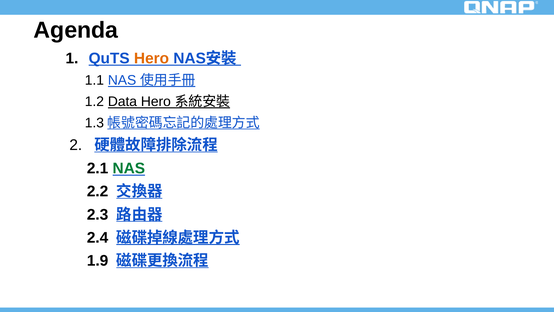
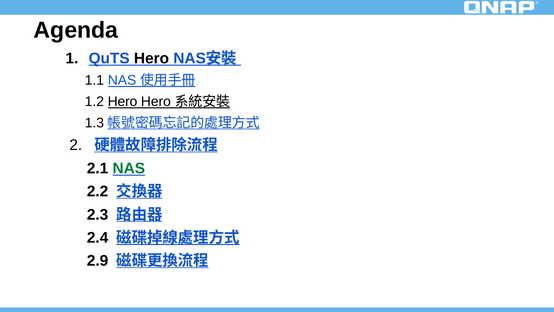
Hero at (152, 58) colour: orange -> black
1.2 Data: Data -> Hero
1.9: 1.9 -> 2.9
